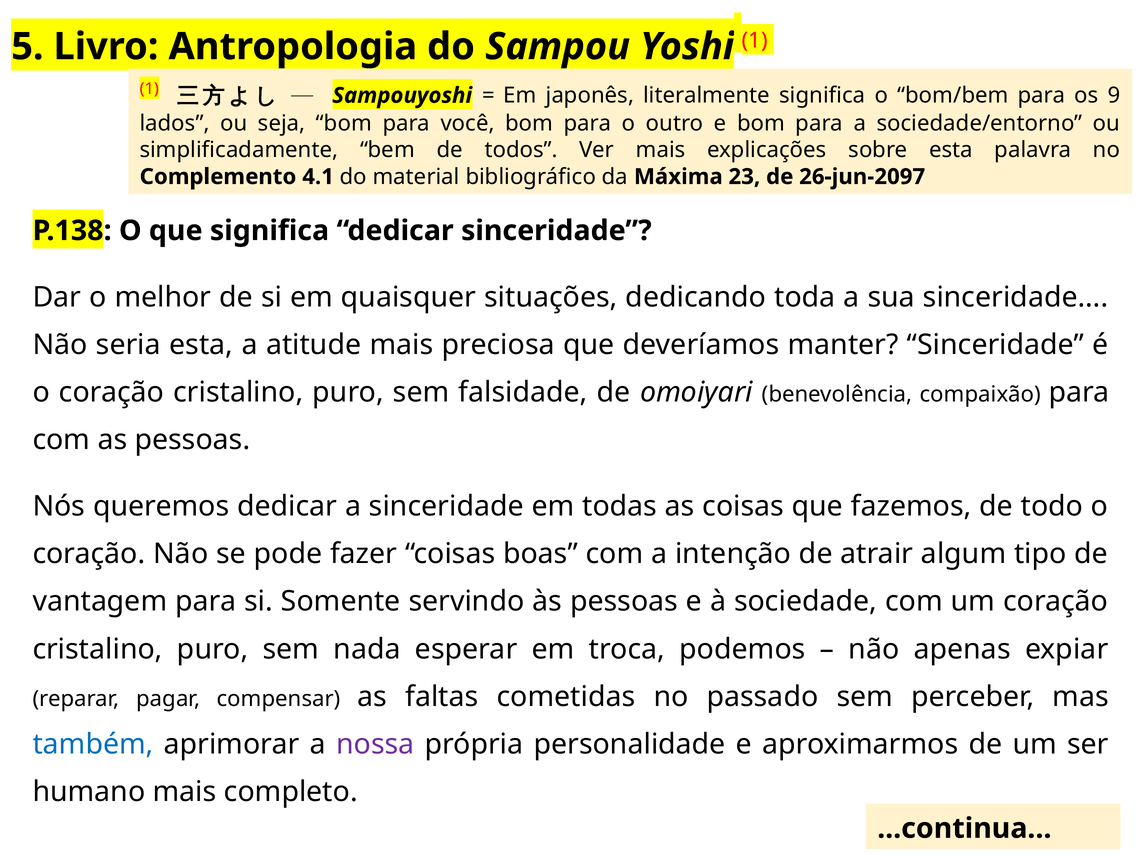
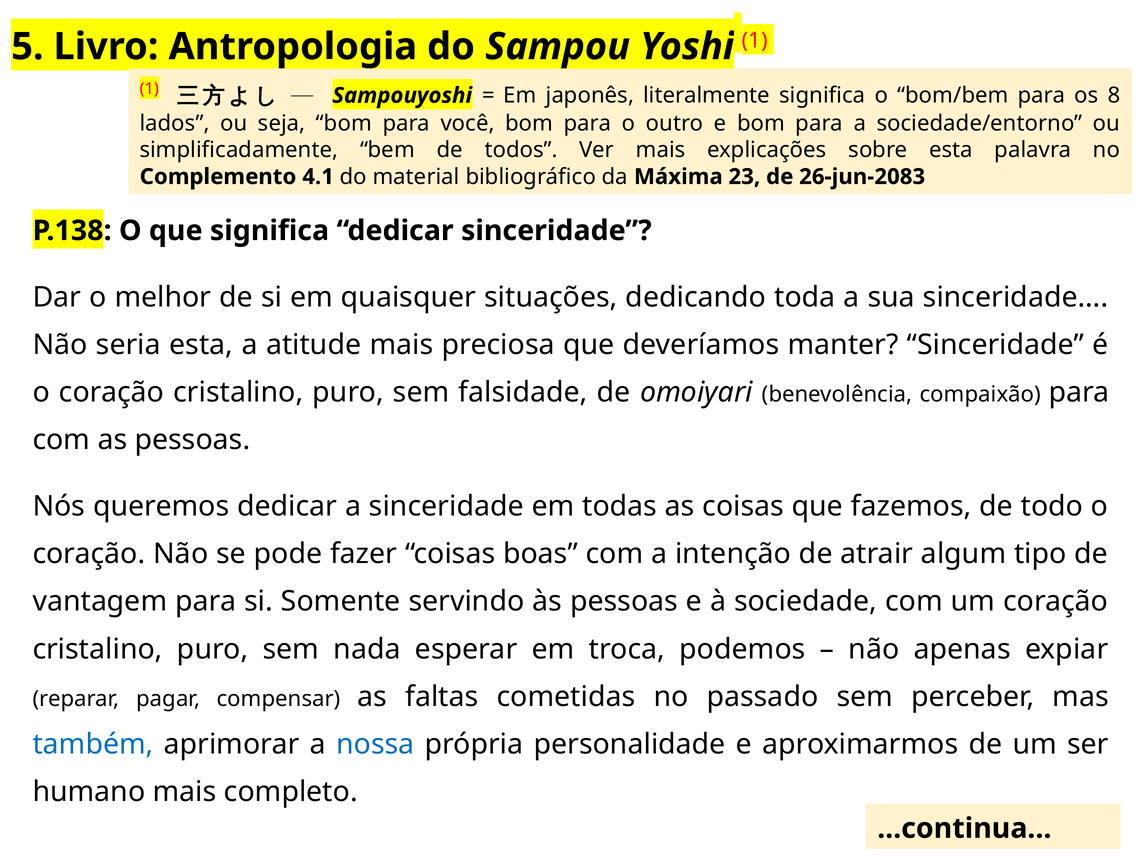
9: 9 -> 8
26-jun-2097: 26-jun-2097 -> 26-jun-2083
nossa colour: purple -> blue
